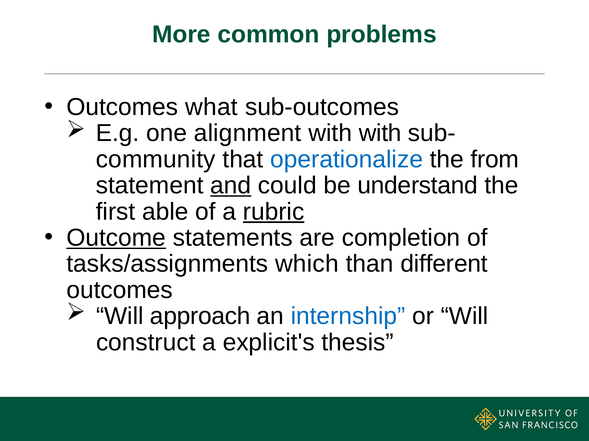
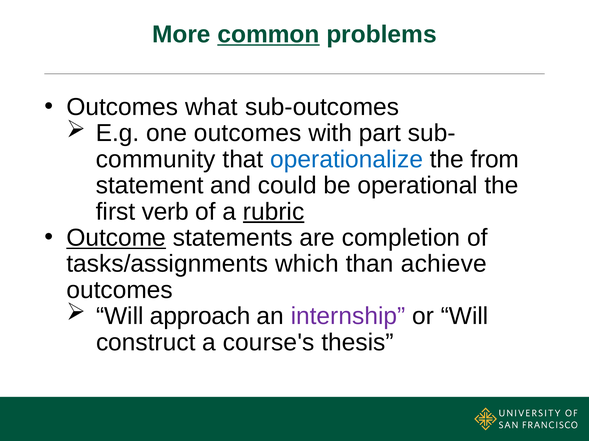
common underline: none -> present
one alignment: alignment -> outcomes
with with: with -> part
and underline: present -> none
understand: understand -> operational
able: able -> verb
different: different -> achieve
internship colour: blue -> purple
explicit's: explicit's -> course's
